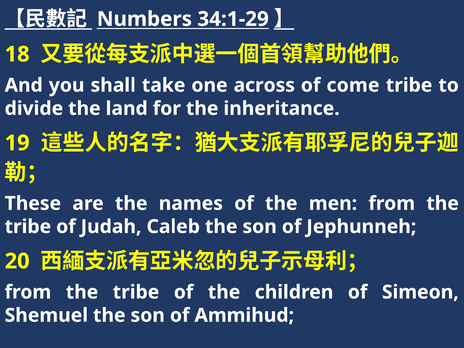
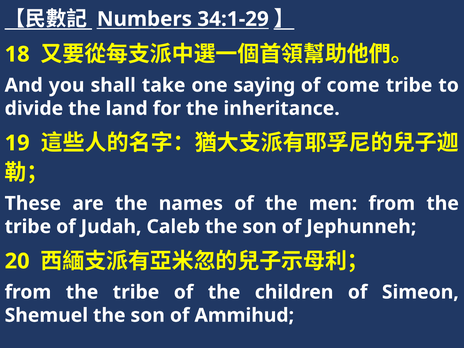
across: across -> saying
